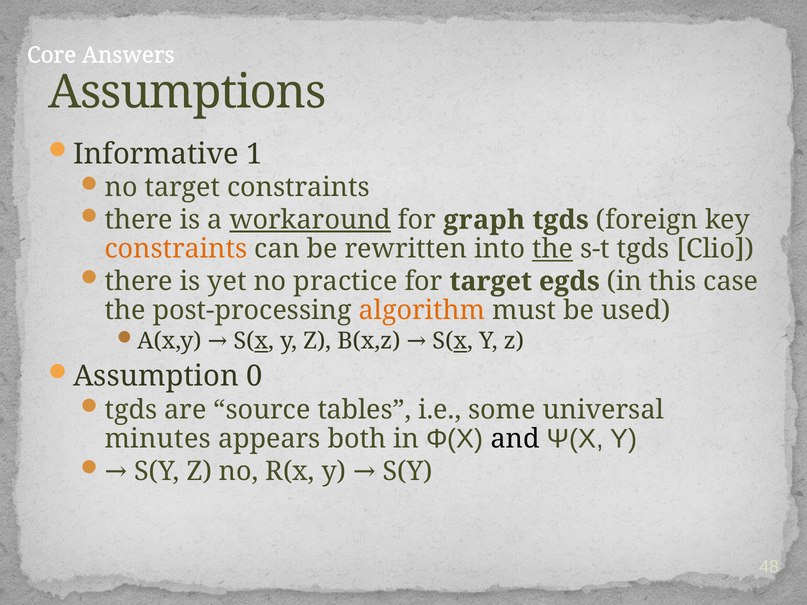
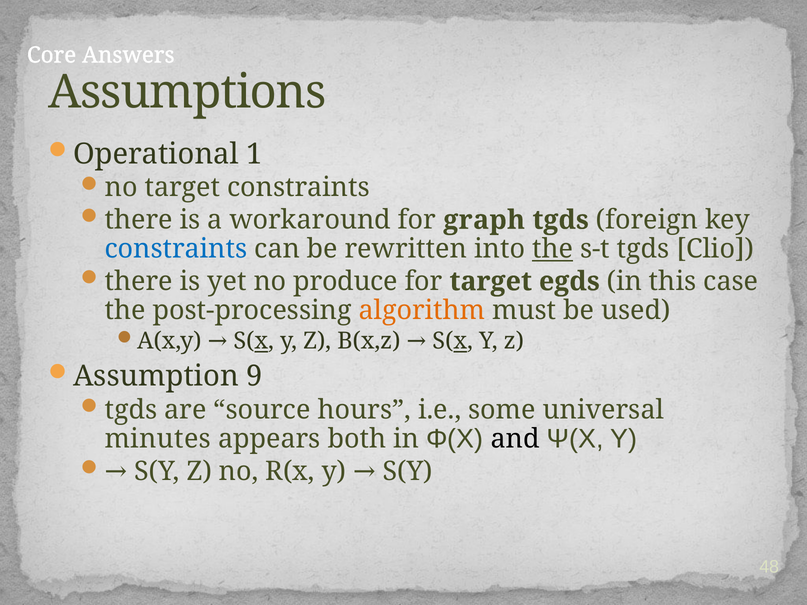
Informative: Informative -> Operational
workaround underline: present -> none
constraints at (176, 249) colour: orange -> blue
practice: practice -> produce
0: 0 -> 9
tables: tables -> hours
